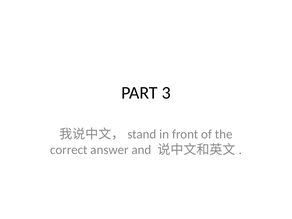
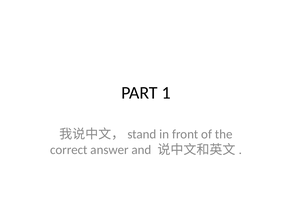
3: 3 -> 1
